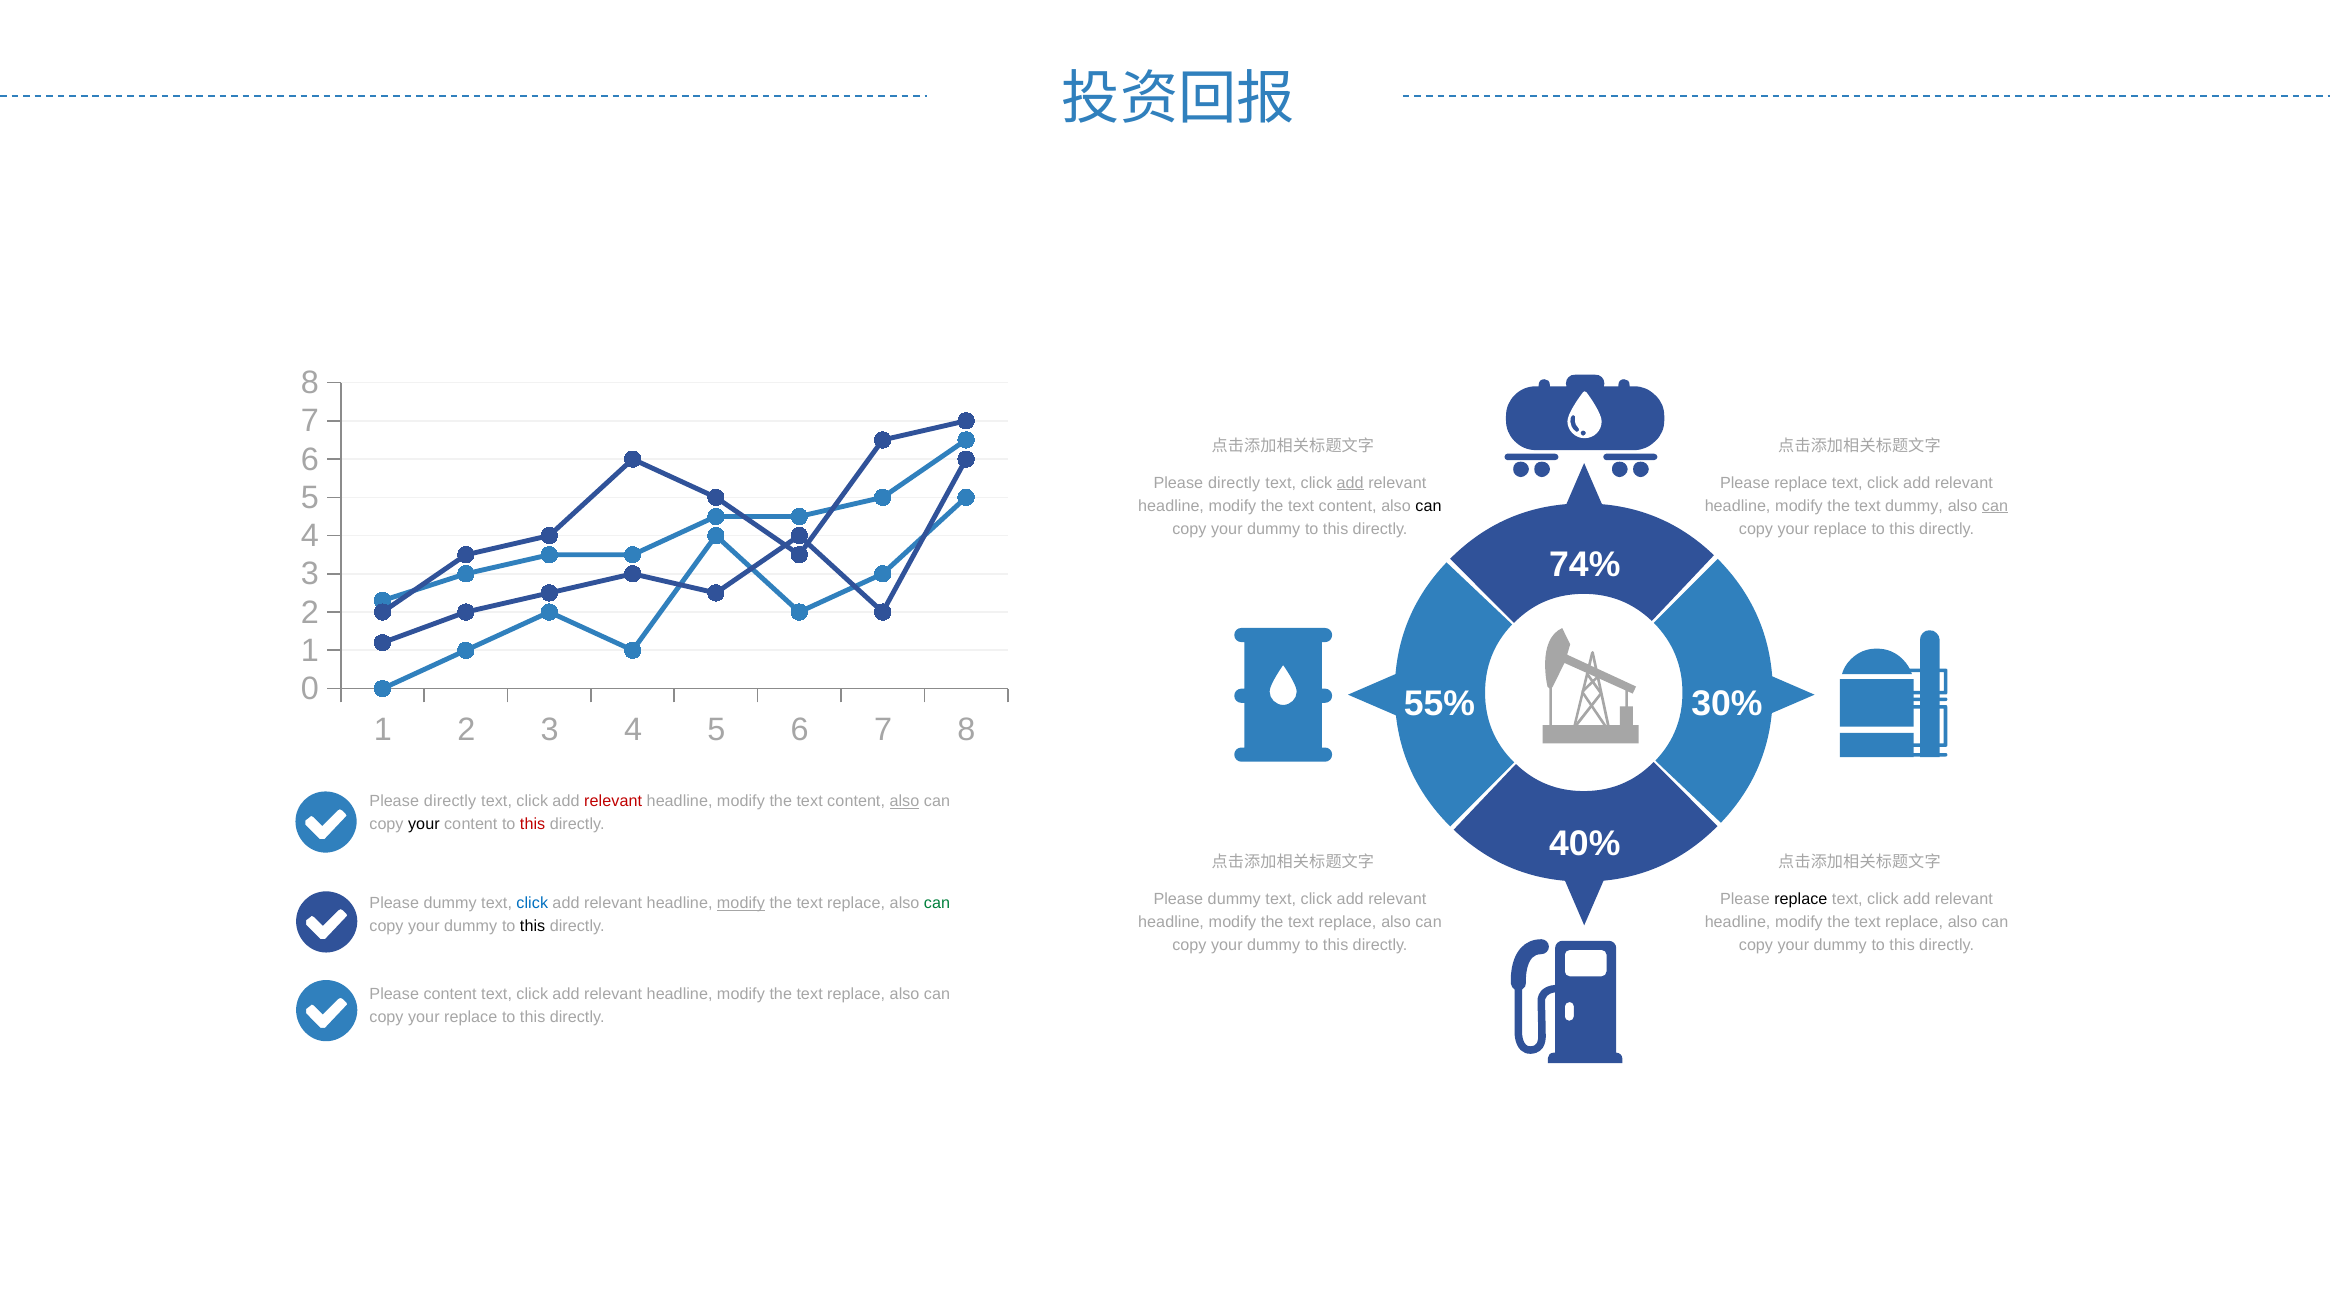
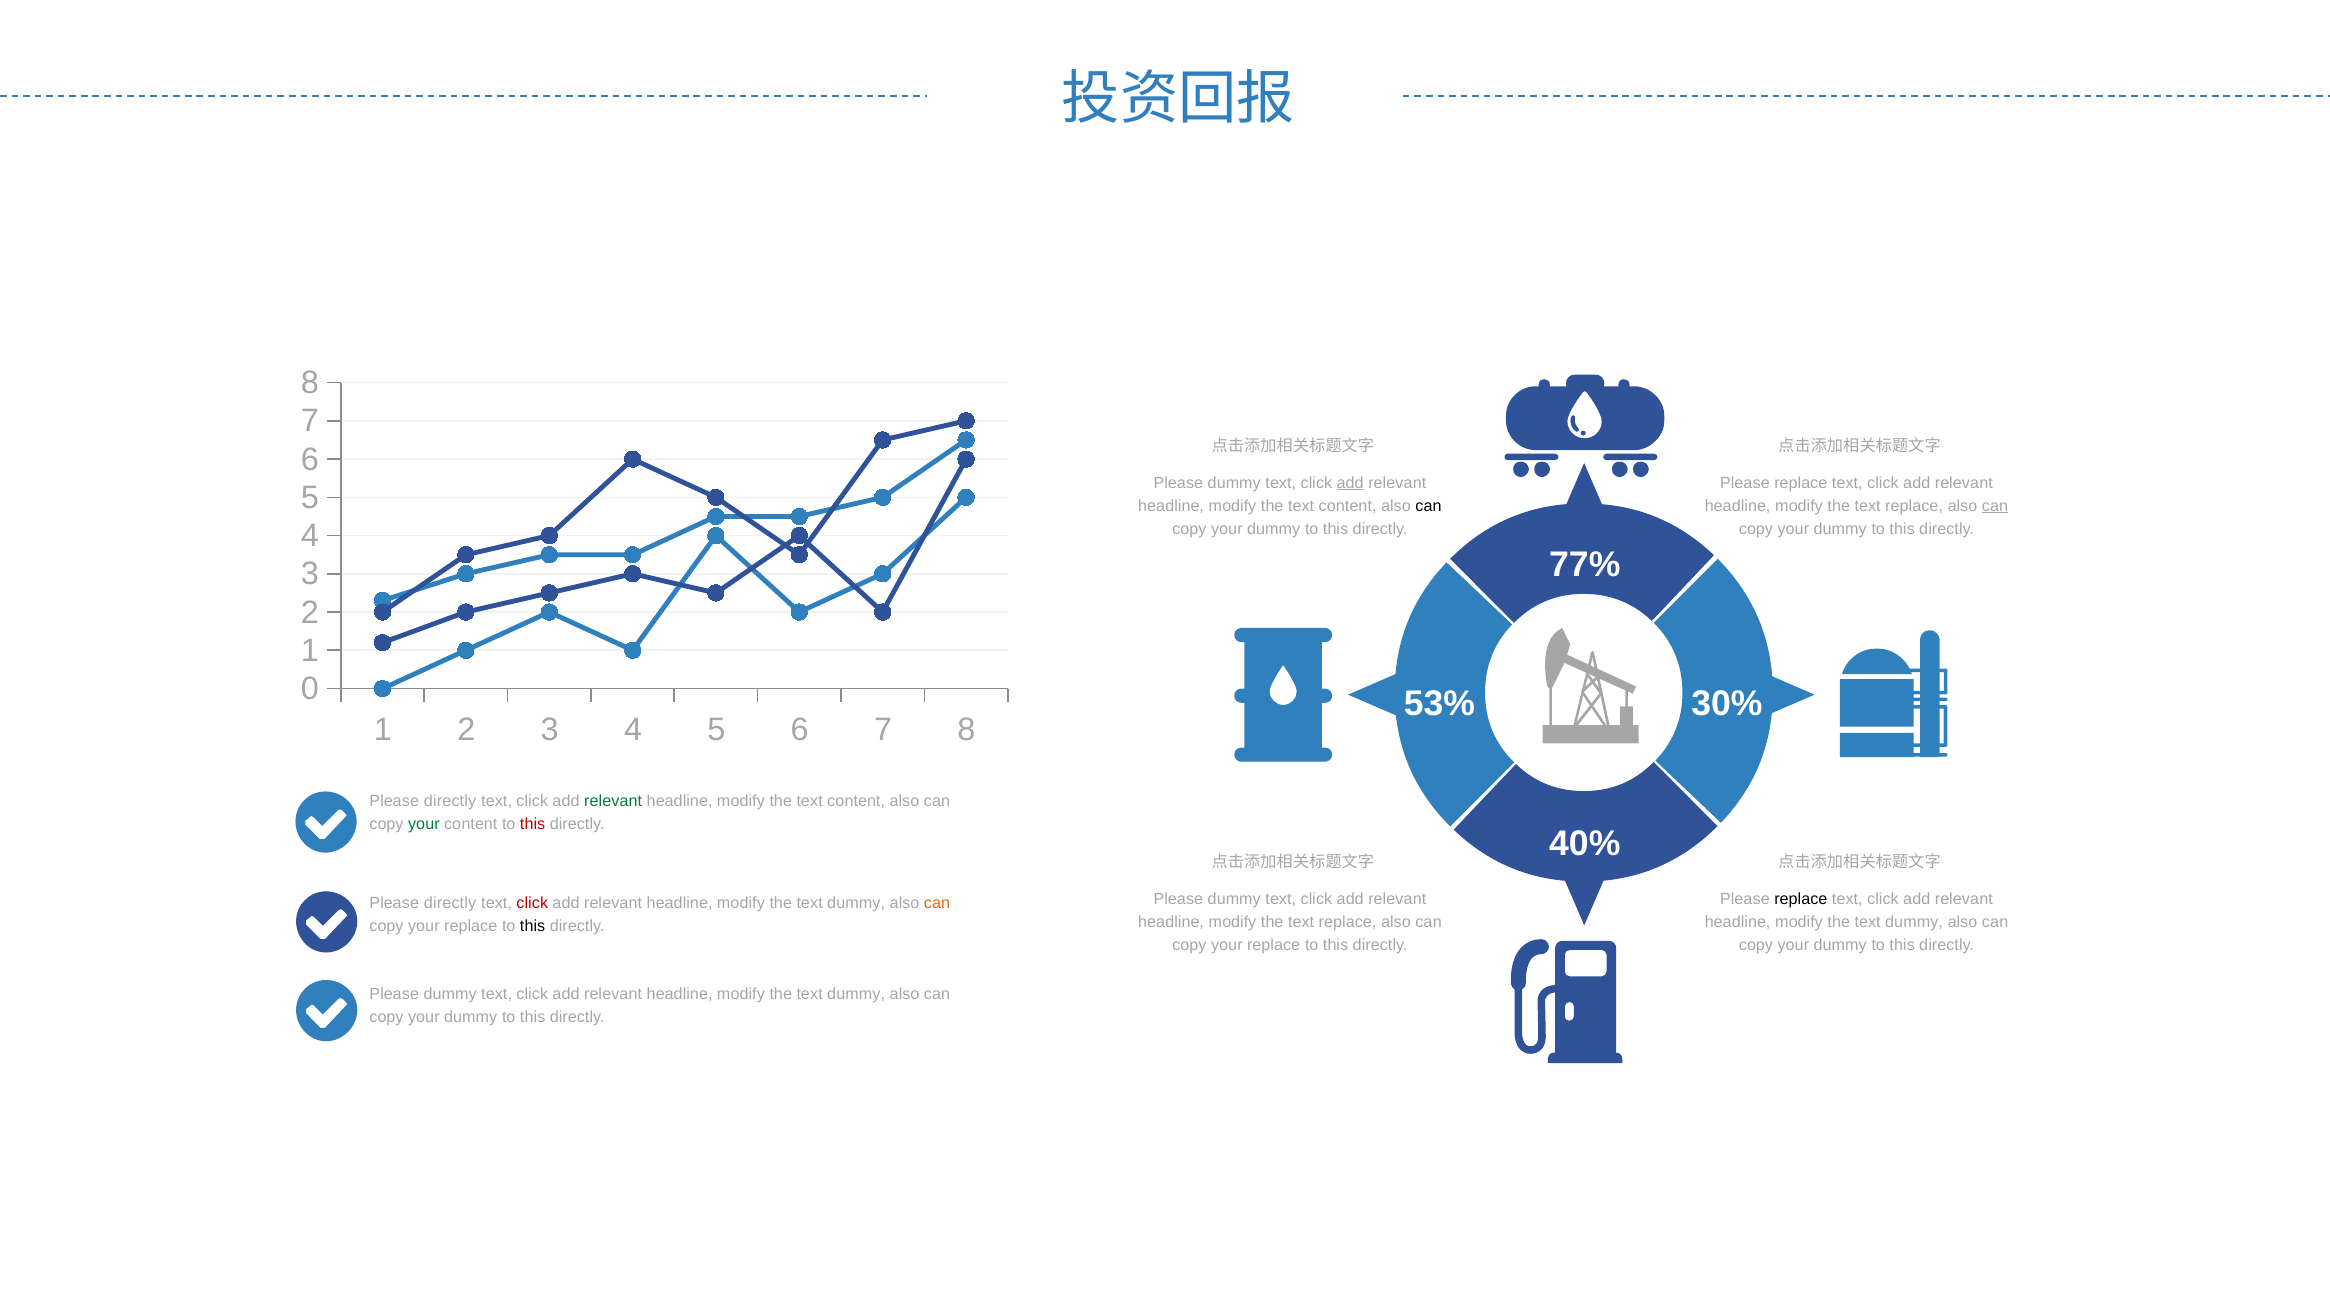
directly at (1234, 483): directly -> dummy
dummy at (1914, 506): dummy -> replace
replace at (1840, 529): replace -> dummy
74%: 74% -> 77%
55%: 55% -> 53%
relevant at (613, 801) colour: red -> green
also at (904, 801) underline: present -> none
your at (424, 824) colour: black -> green
dummy at (450, 903): dummy -> directly
click at (532, 903) colour: blue -> red
modify at (741, 903) underline: present -> none
replace at (856, 903): replace -> dummy
can at (937, 903) colour: green -> orange
replace at (1914, 922): replace -> dummy
dummy at (471, 927): dummy -> replace
dummy at (1274, 946): dummy -> replace
content at (450, 994): content -> dummy
replace at (856, 994): replace -> dummy
replace at (471, 1017): replace -> dummy
